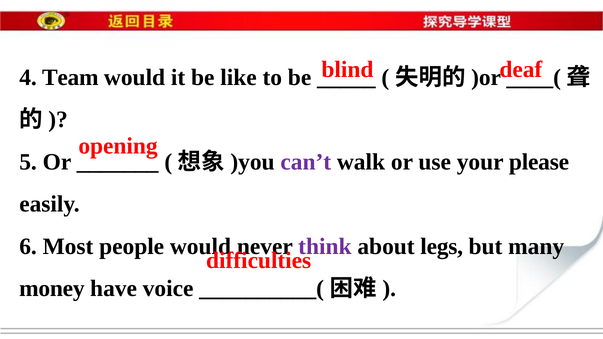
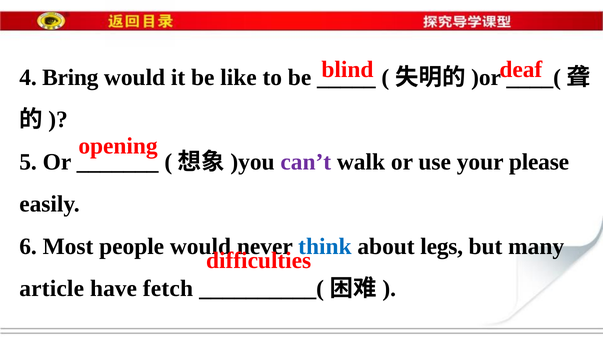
Team: Team -> Bring
think colour: purple -> blue
money: money -> article
voice: voice -> fetch
